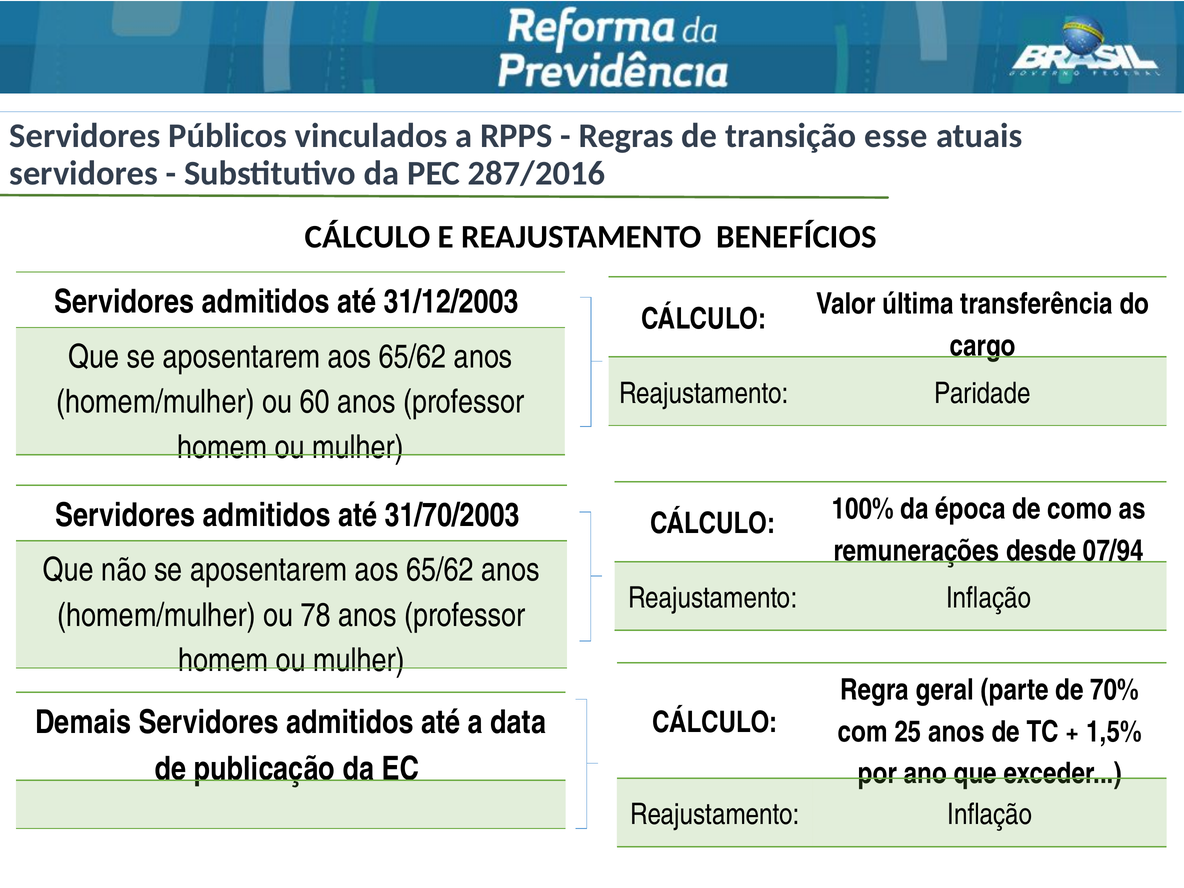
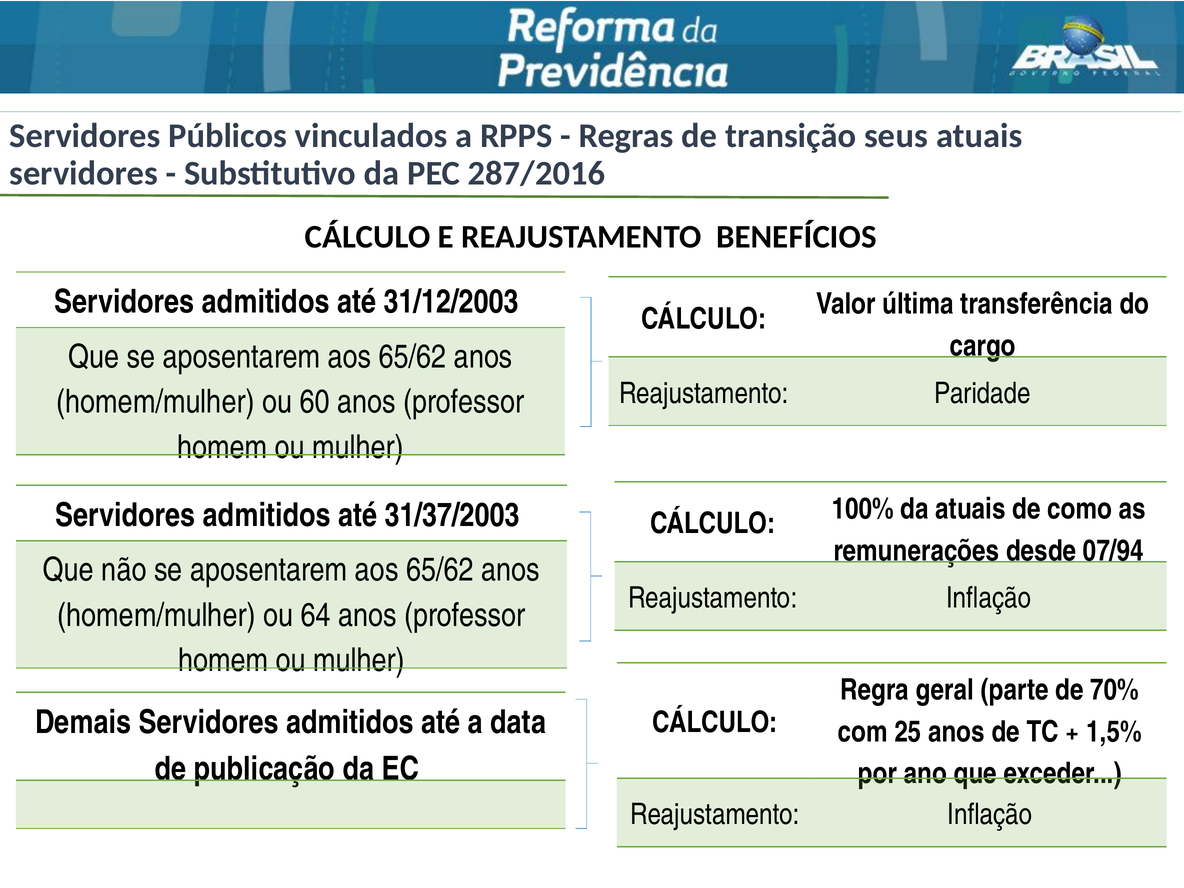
esse: esse -> seus
31/70/2003: 31/70/2003 -> 31/37/2003
da época: época -> atuais
78: 78 -> 64
